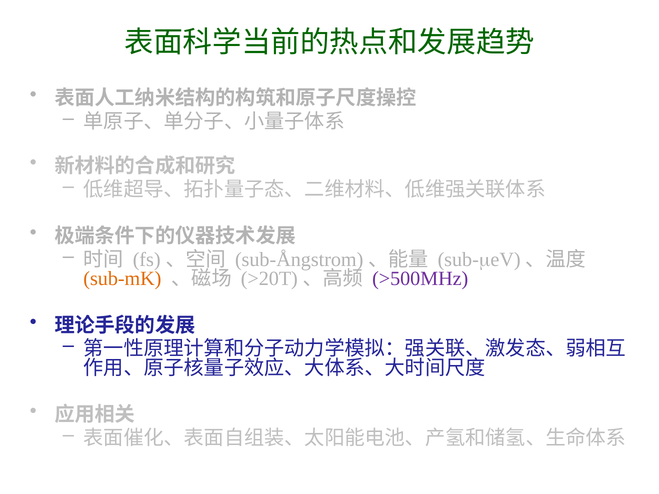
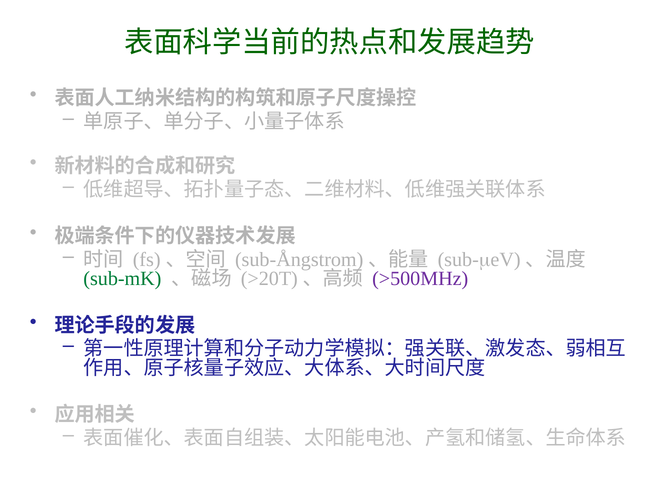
sub-mK colour: orange -> green
